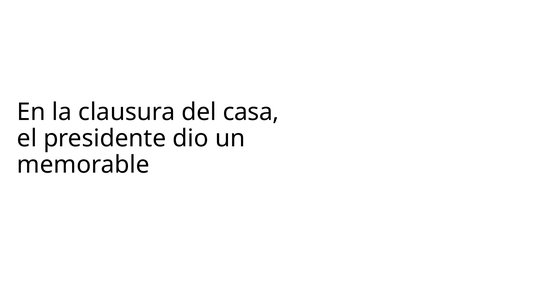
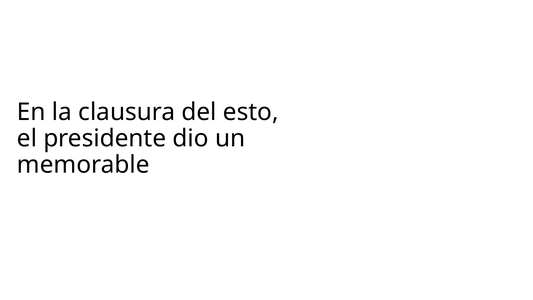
casa: casa -> esto
